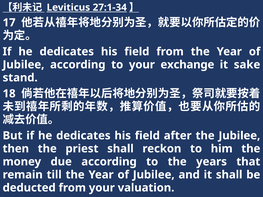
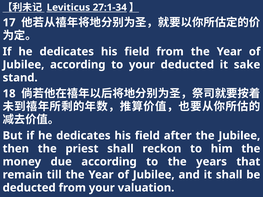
your exchange: exchange -> deducted
